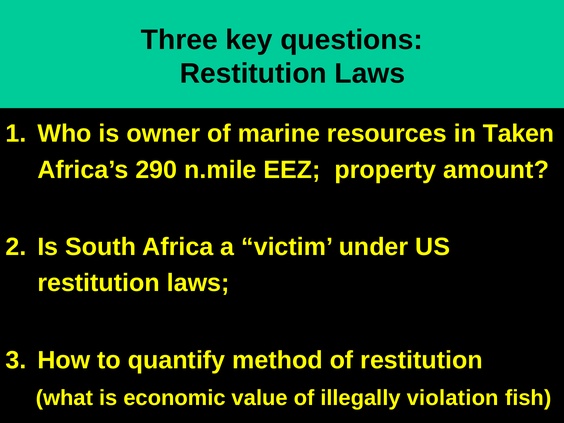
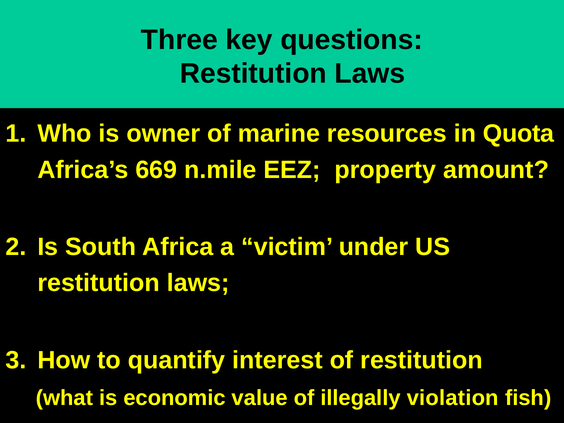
Taken: Taken -> Quota
290: 290 -> 669
method: method -> interest
